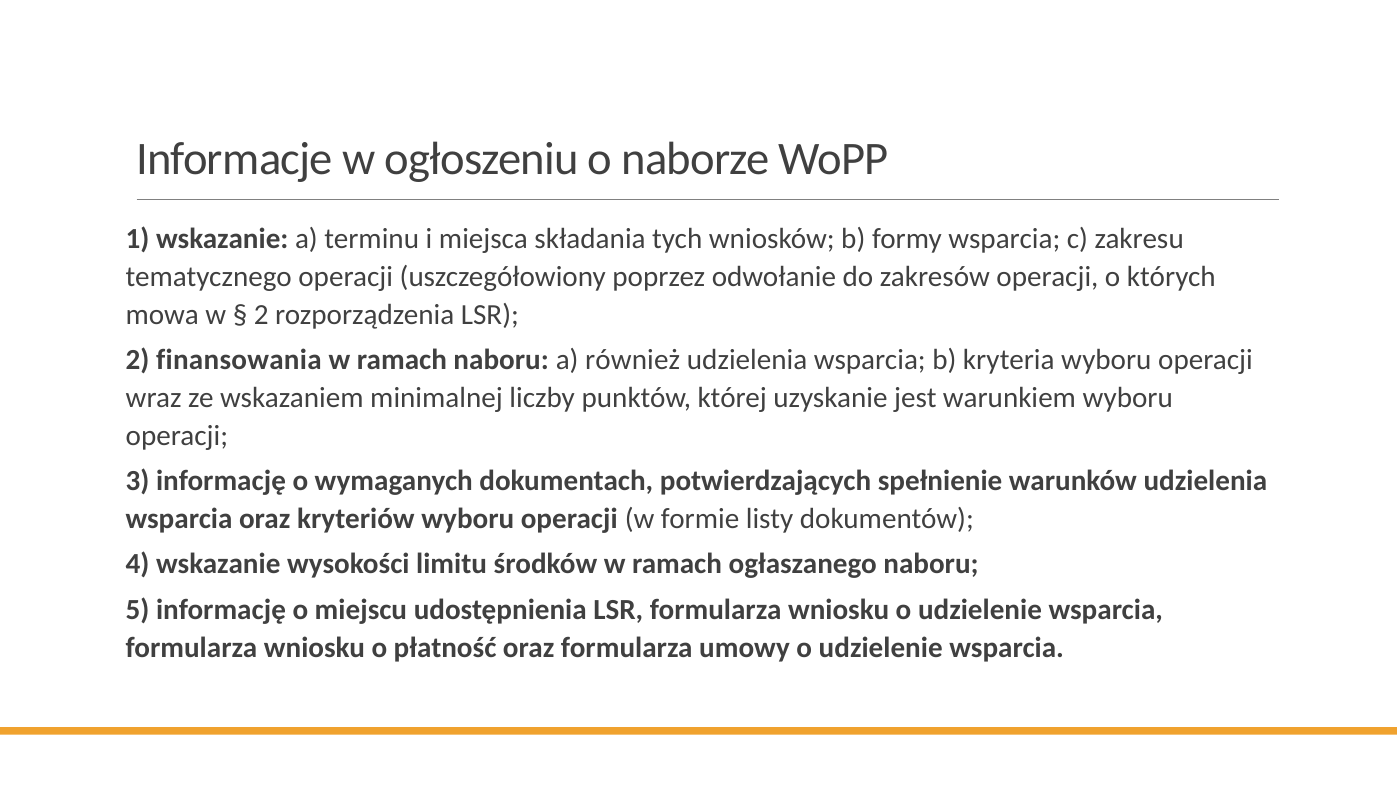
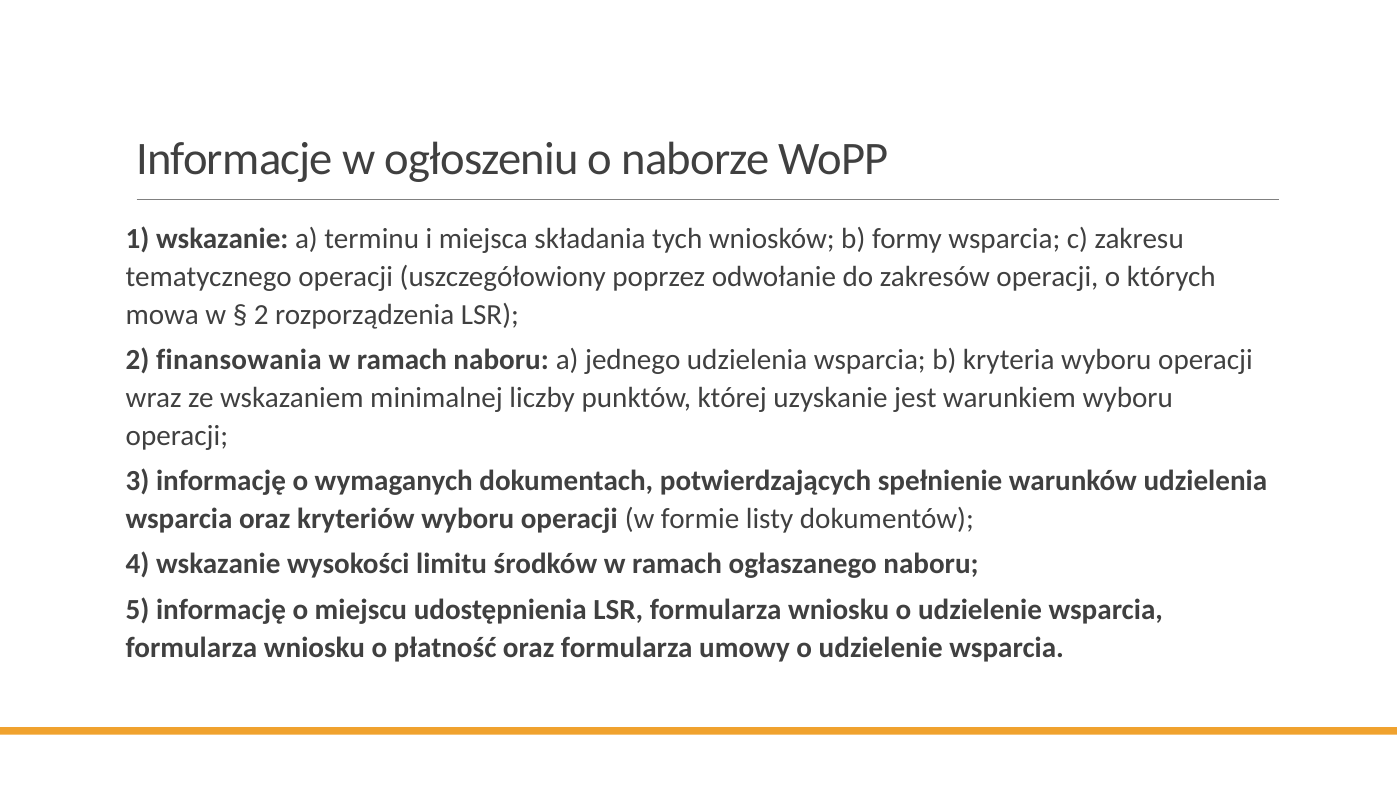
również: również -> jednego
